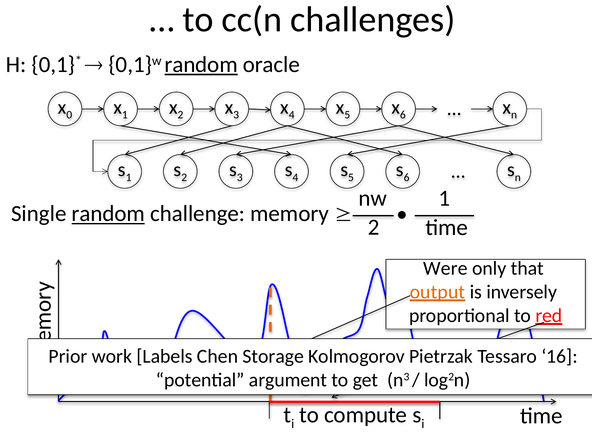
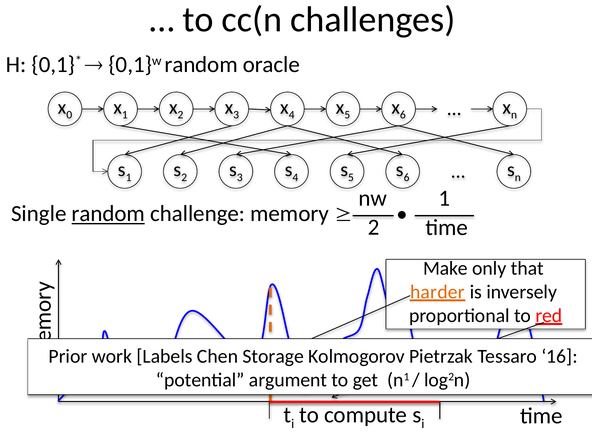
random at (201, 65) underline: present -> none
Were: Were -> Make
output: output -> harder
3 at (407, 377): 3 -> 1
